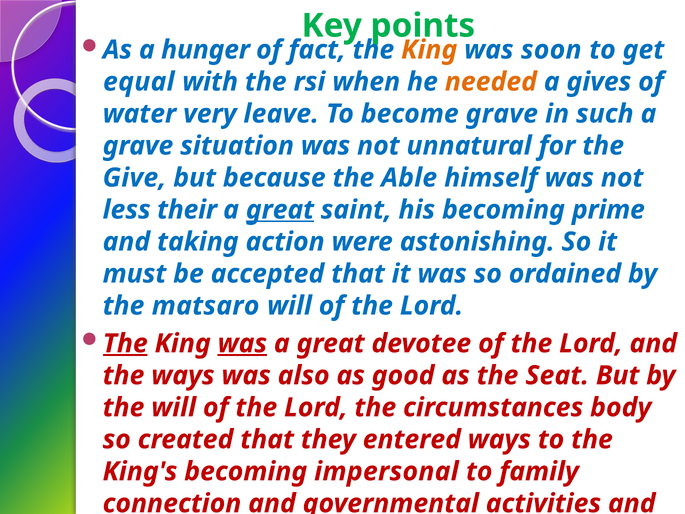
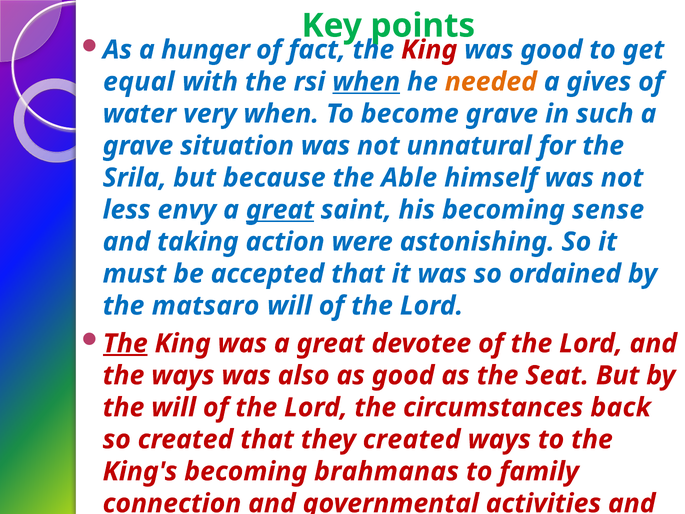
King at (429, 50) colour: orange -> red
was soon: soon -> good
when at (366, 82) underline: none -> present
very leave: leave -> when
Give: Give -> Srila
their: their -> envy
prime: prime -> sense
was at (242, 343) underline: present -> none
body: body -> back
they entered: entered -> created
impersonal: impersonal -> brahmanas
